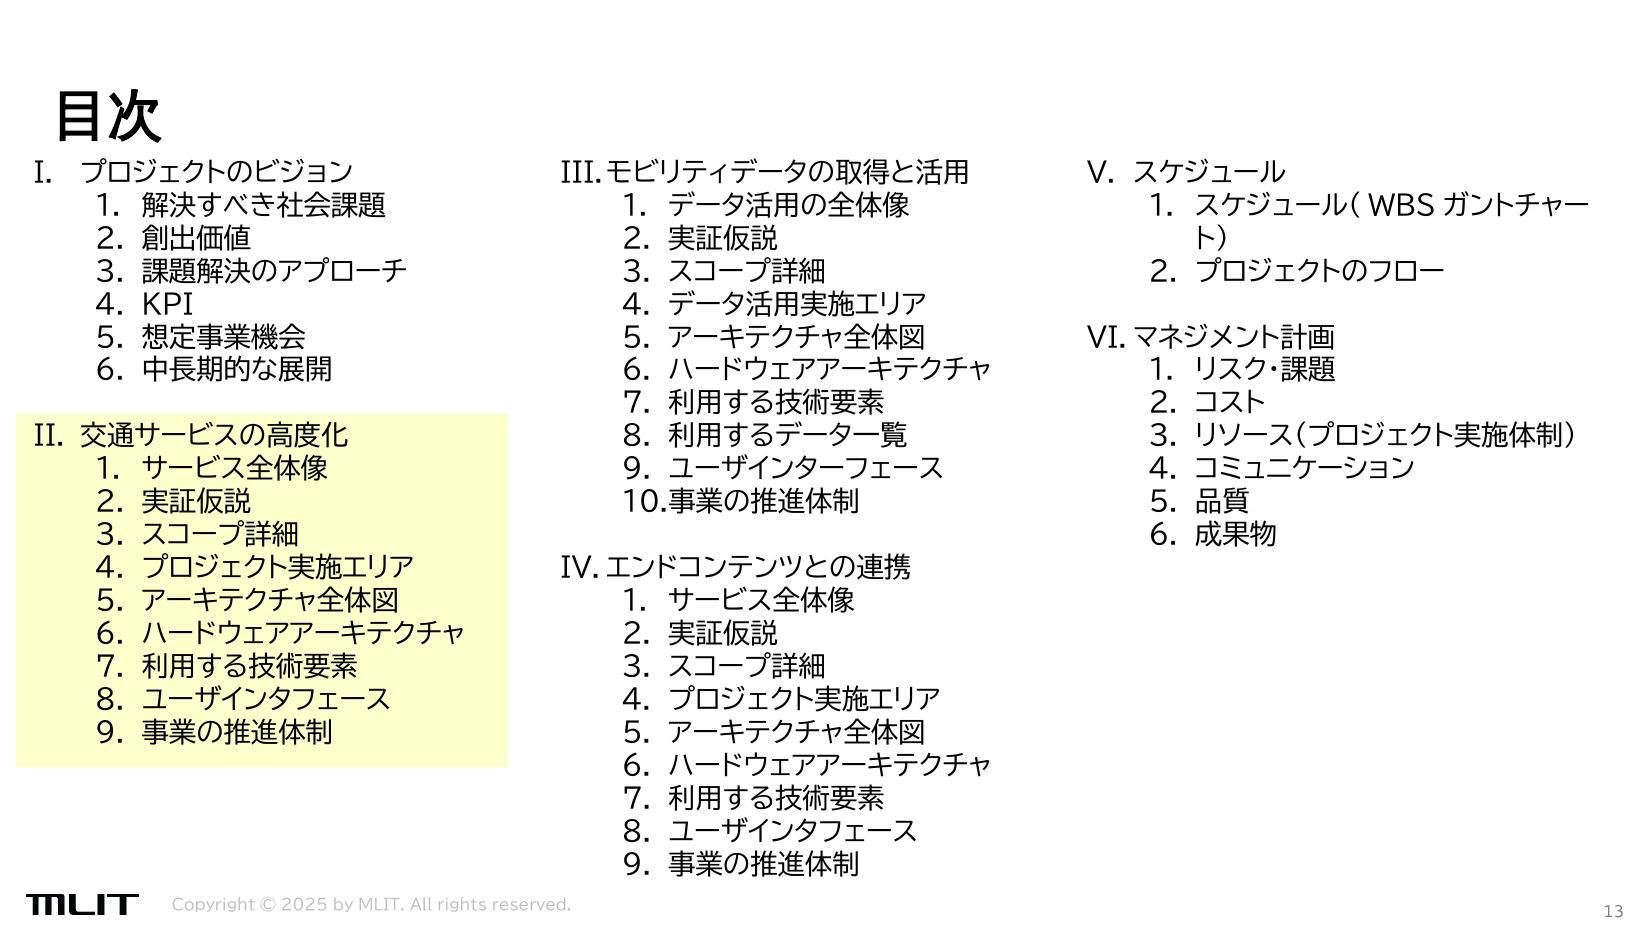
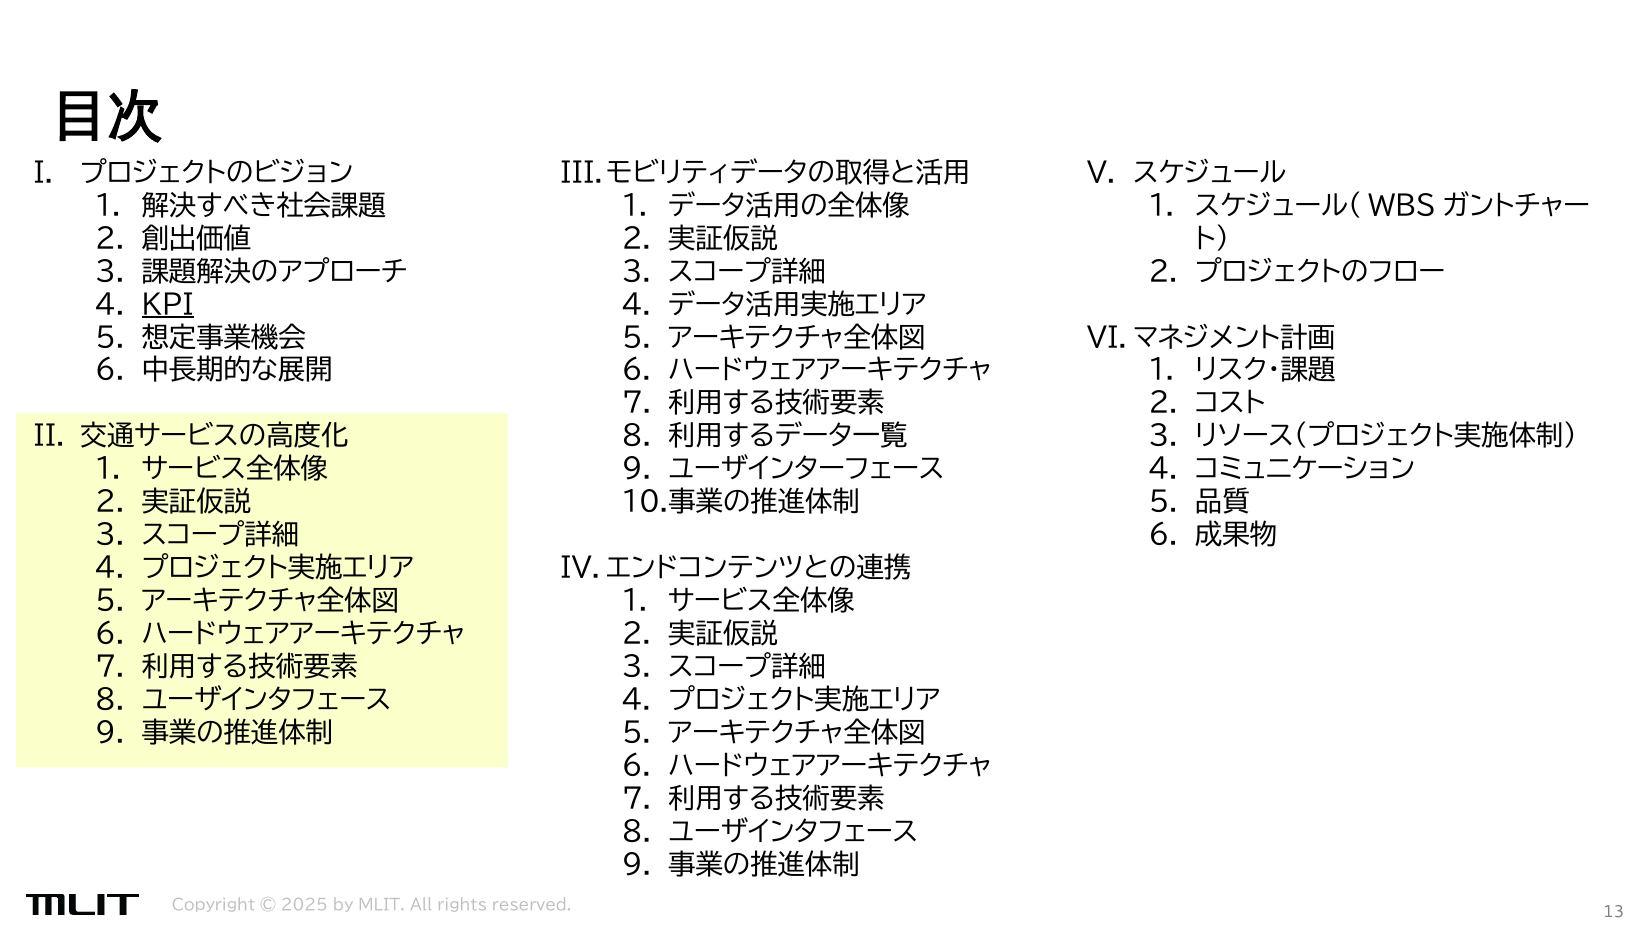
KPI underline: none -> present
